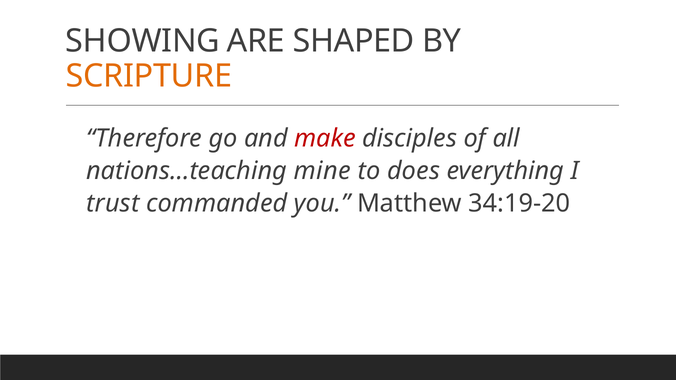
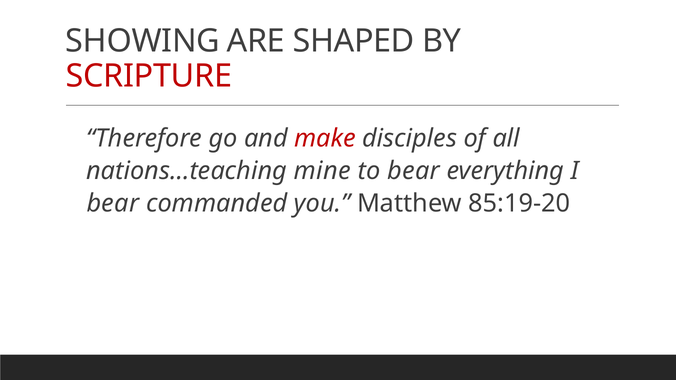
SCRIPTURE colour: orange -> red
to does: does -> bear
trust at (113, 204): trust -> bear
34:19-20: 34:19-20 -> 85:19-20
